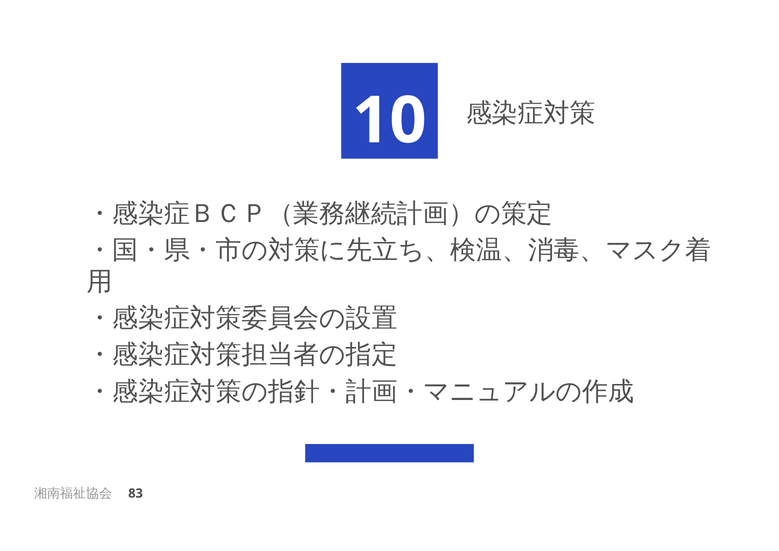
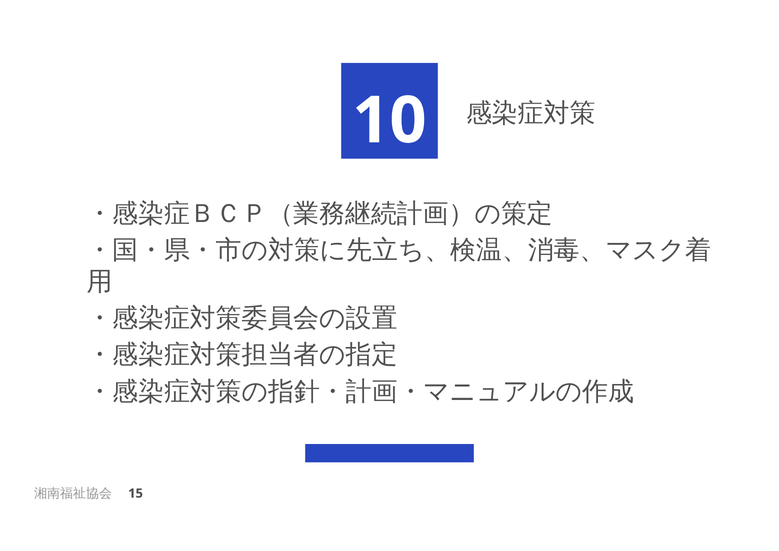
83: 83 -> 15
